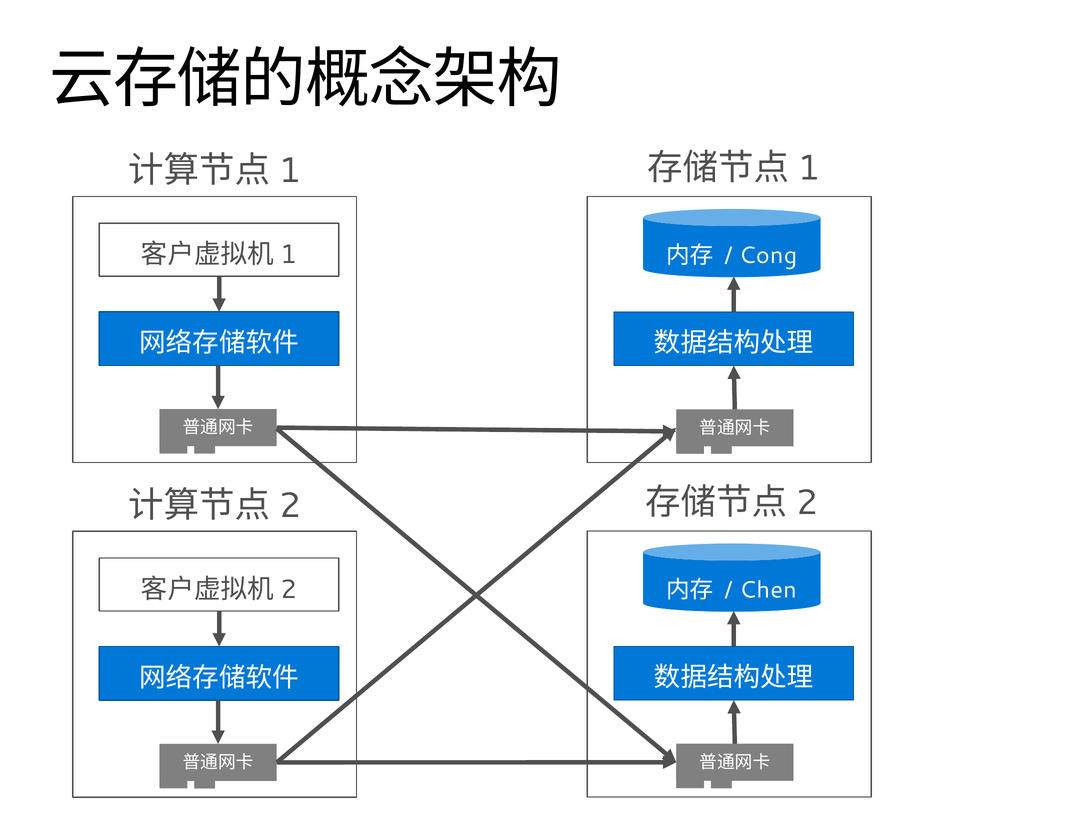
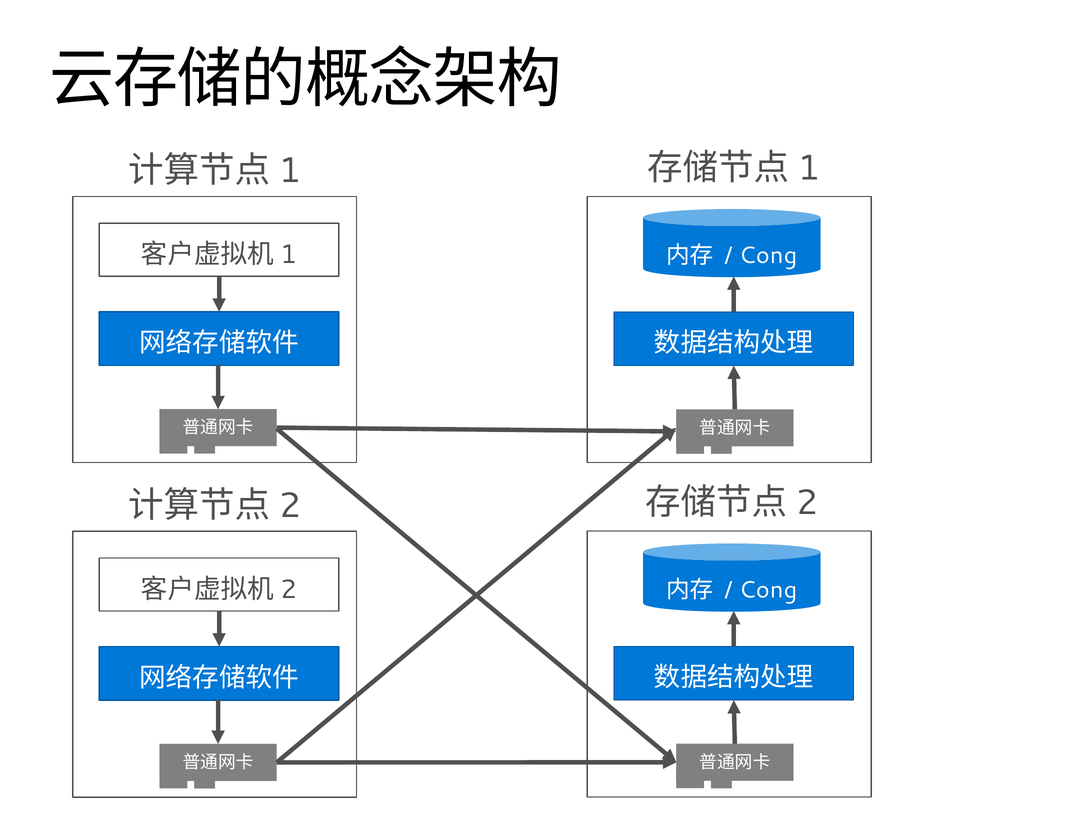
Chen at (768, 591): Chen -> Cong
